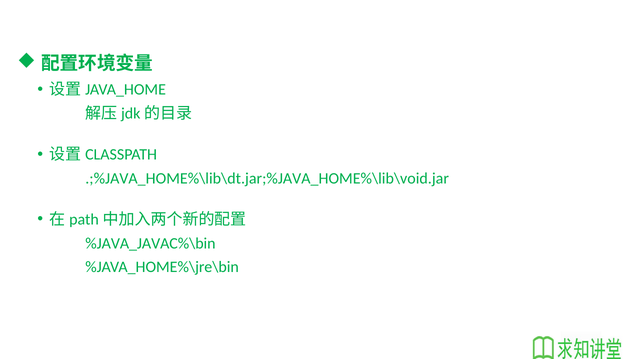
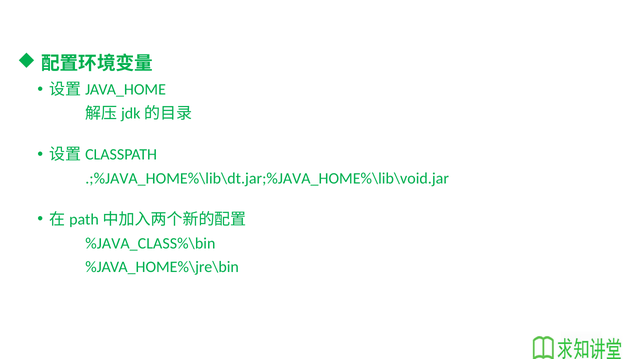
%JAVA_JAVAC%\bin: %JAVA_JAVAC%\bin -> %JAVA_CLASS%\bin
